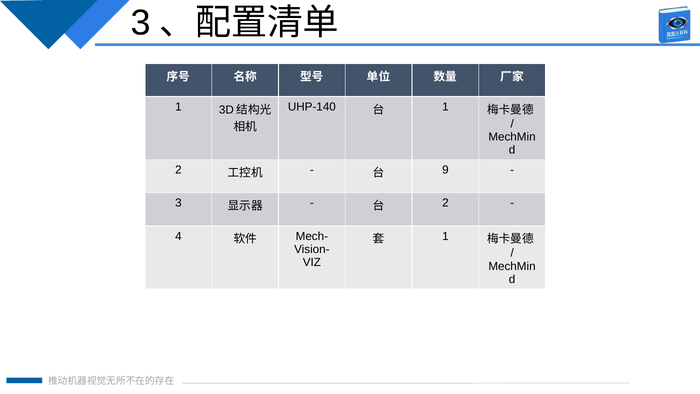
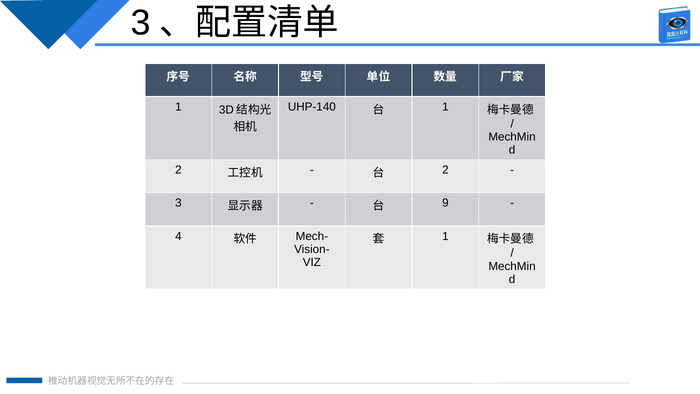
9 at (445, 170): 9 -> 2
2 at (445, 203): 2 -> 9
